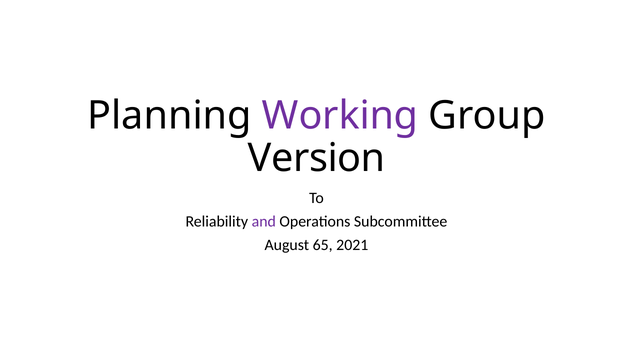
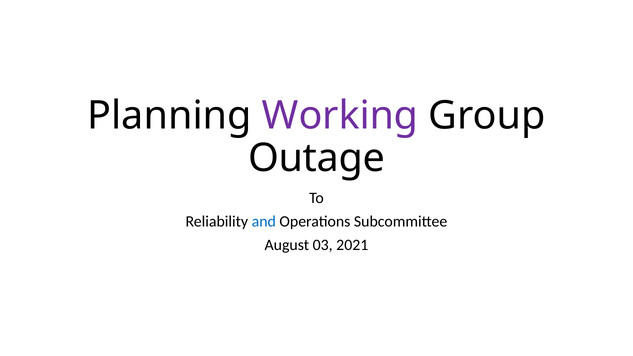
Version: Version -> Outage
and colour: purple -> blue
65: 65 -> 03
